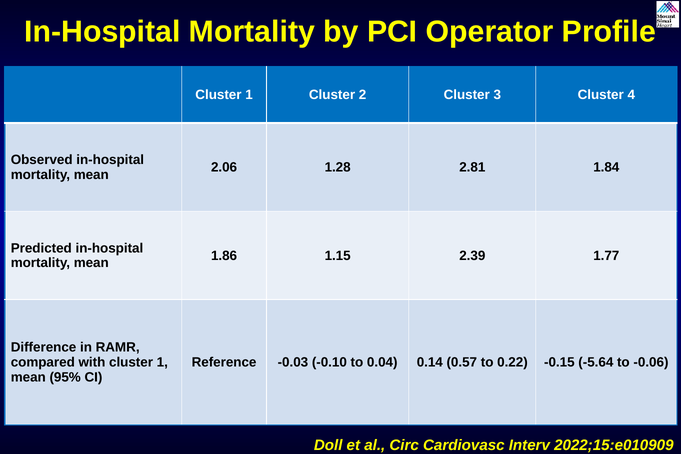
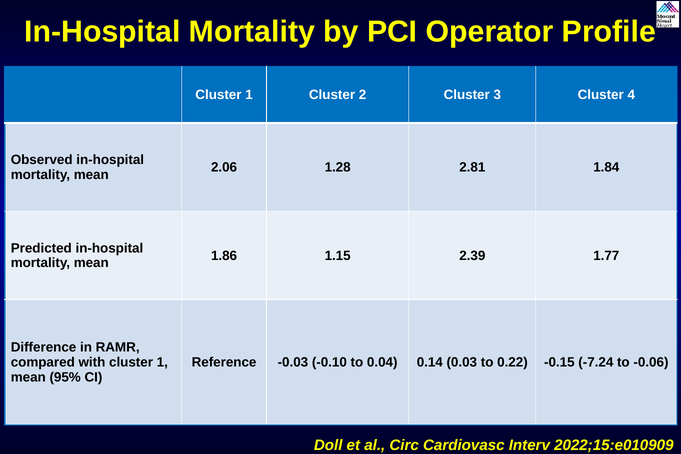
0.57: 0.57 -> 0.03
-5.64: -5.64 -> -7.24
